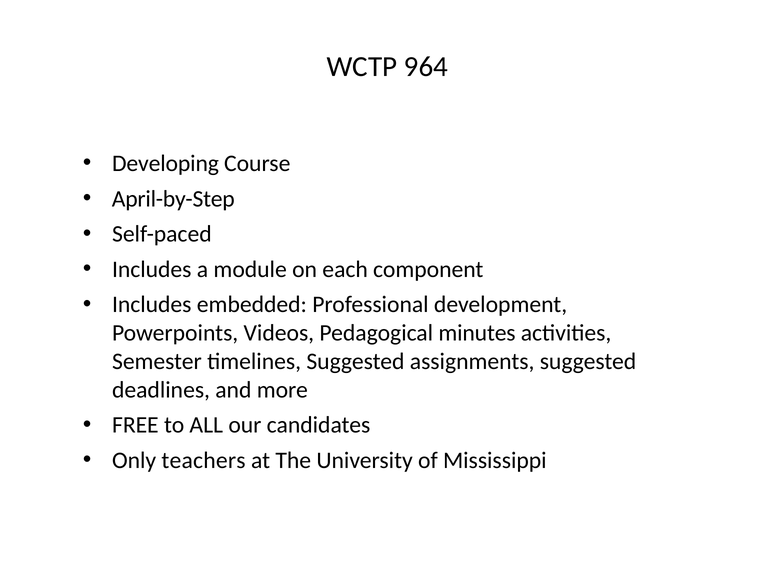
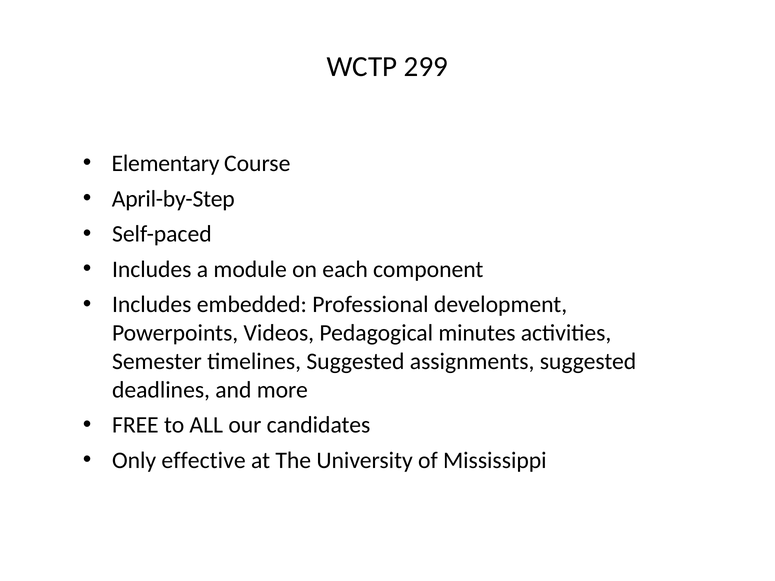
964: 964 -> 299
Developing: Developing -> Elementary
teachers: teachers -> effective
